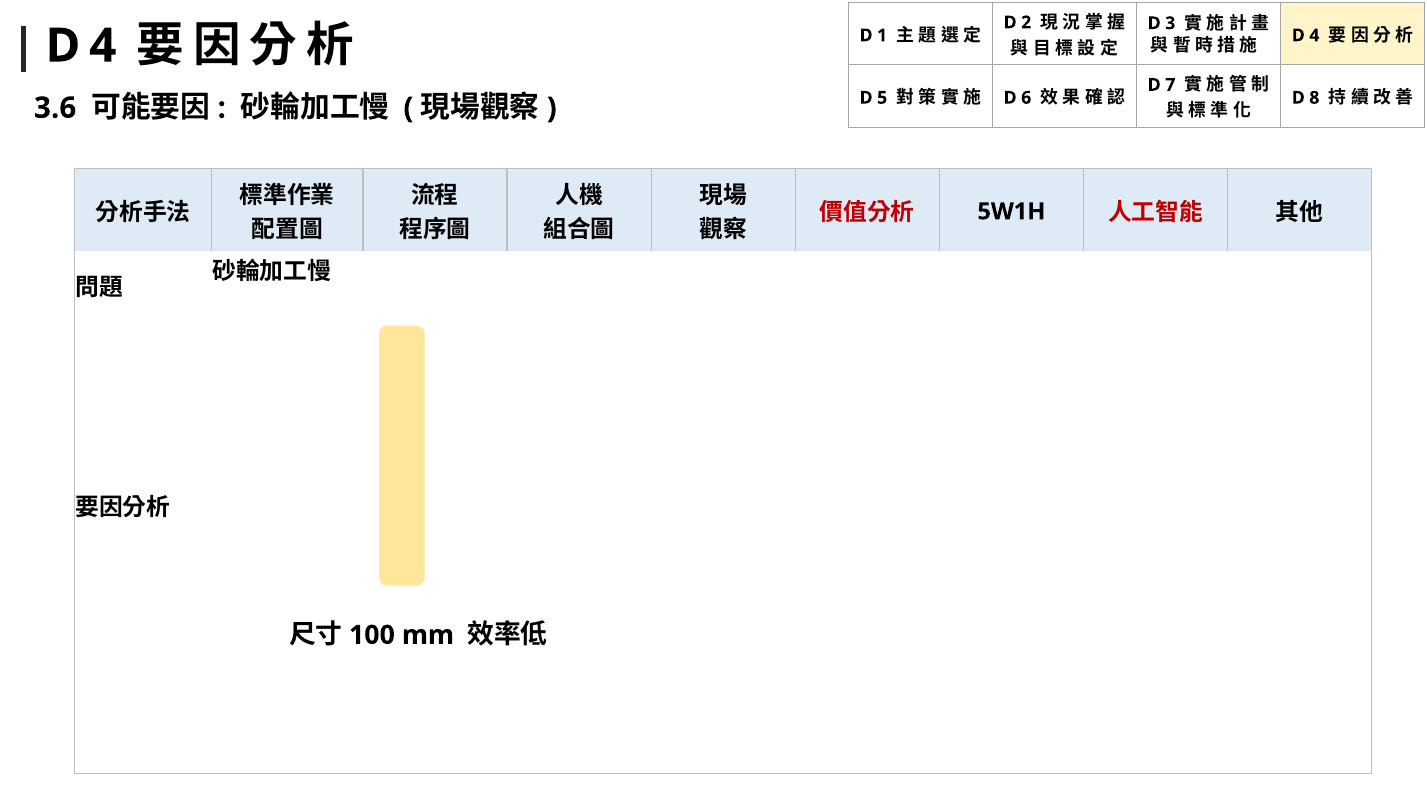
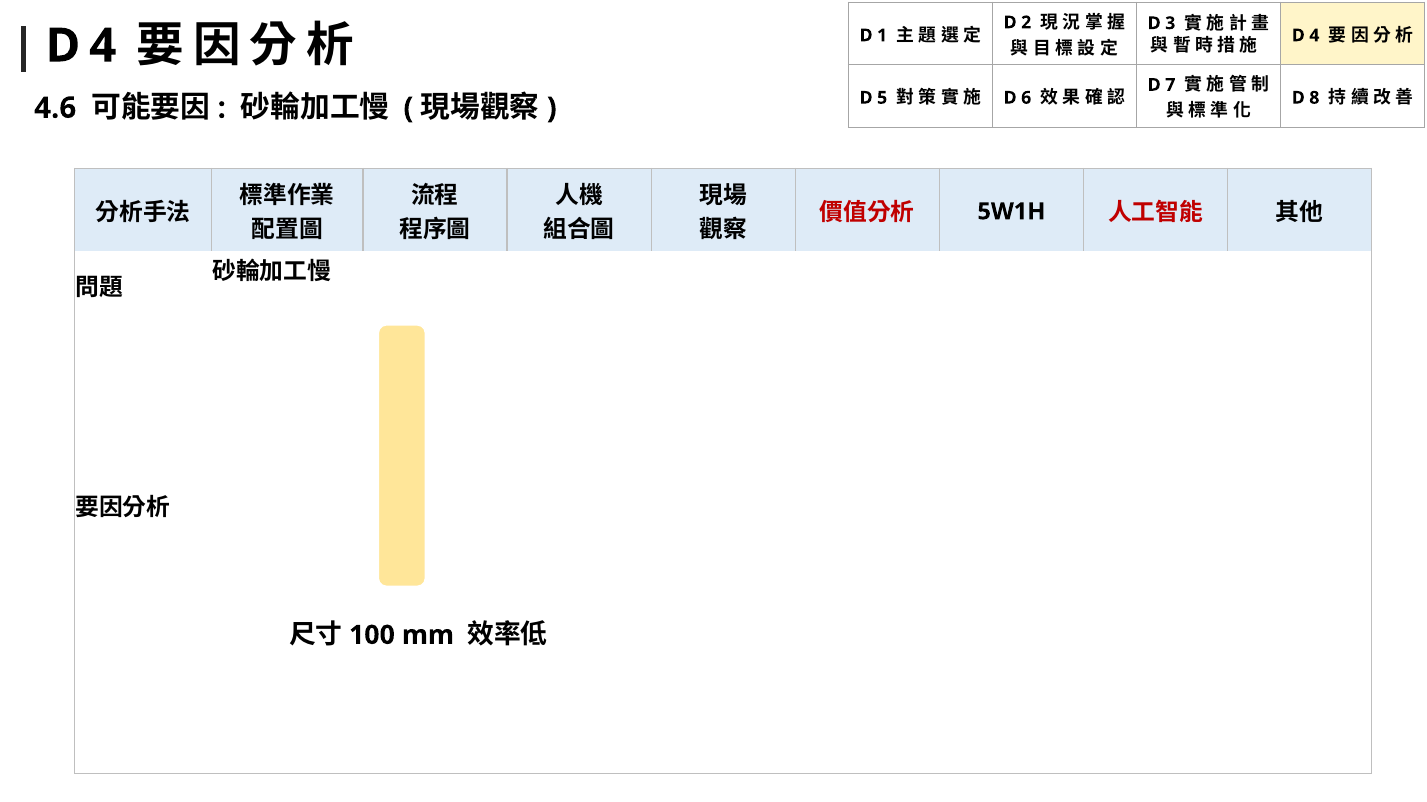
3.6: 3.6 -> 4.6
